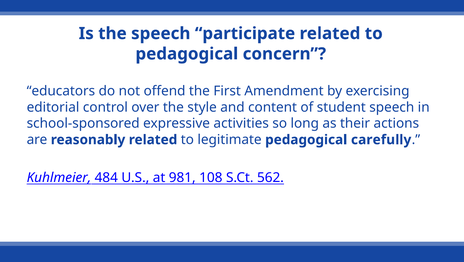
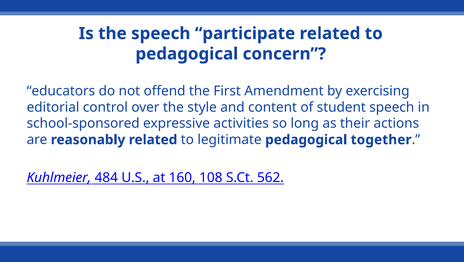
carefully: carefully -> together
981: 981 -> 160
